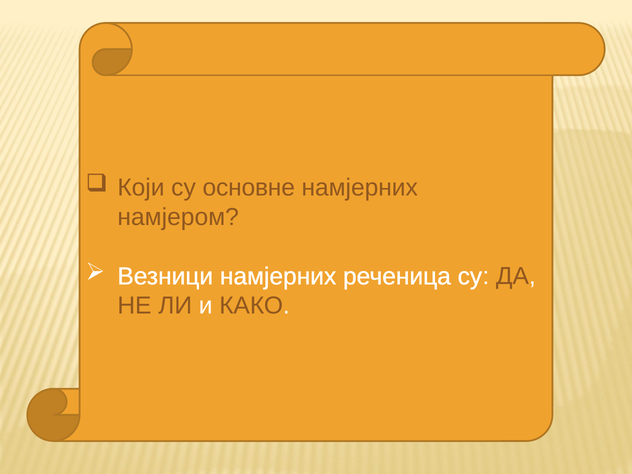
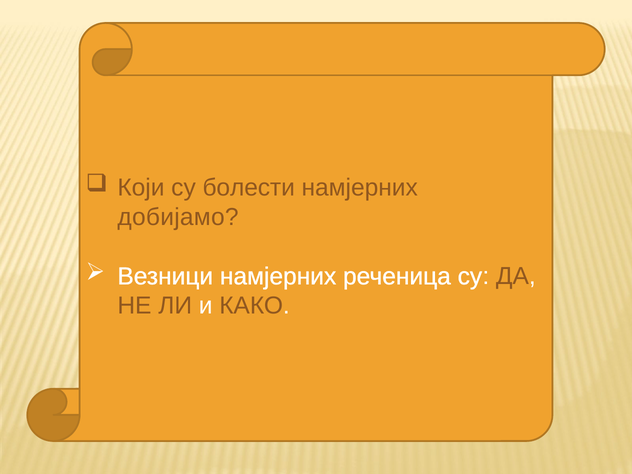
основне: основне -> болести
намјером: намјером -> добијамо
